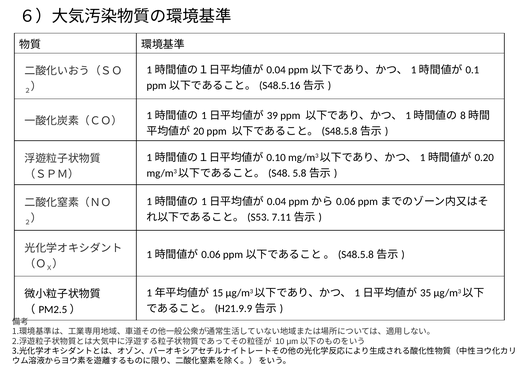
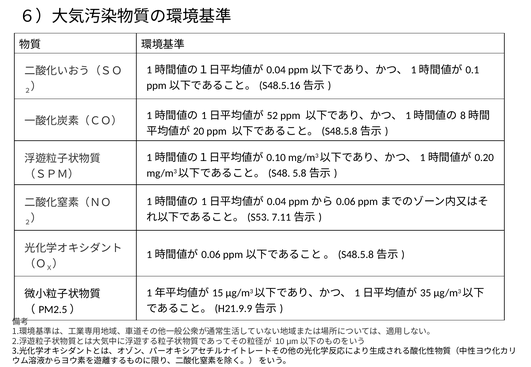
39: 39 -> 52
